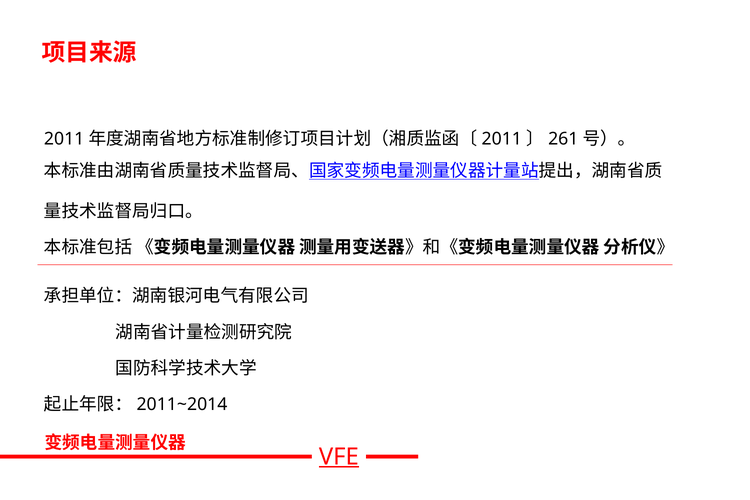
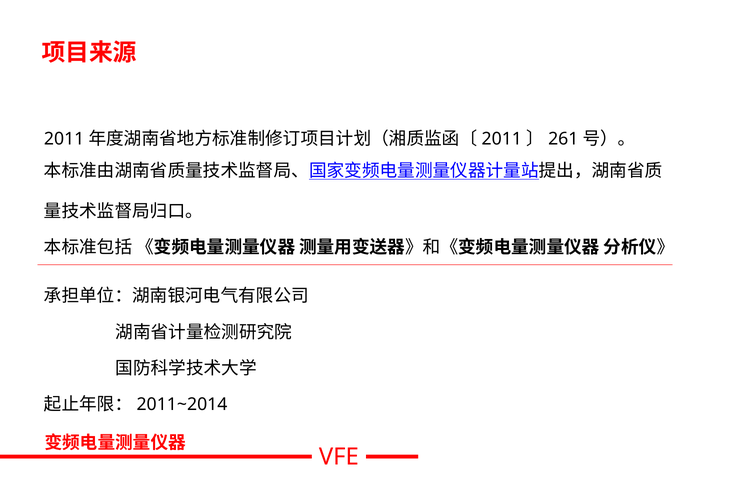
VFE underline: present -> none
